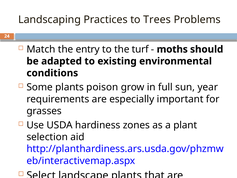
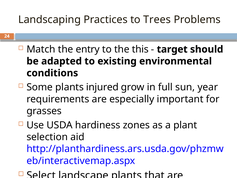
turf: turf -> this
moths: moths -> target
poison: poison -> injured
